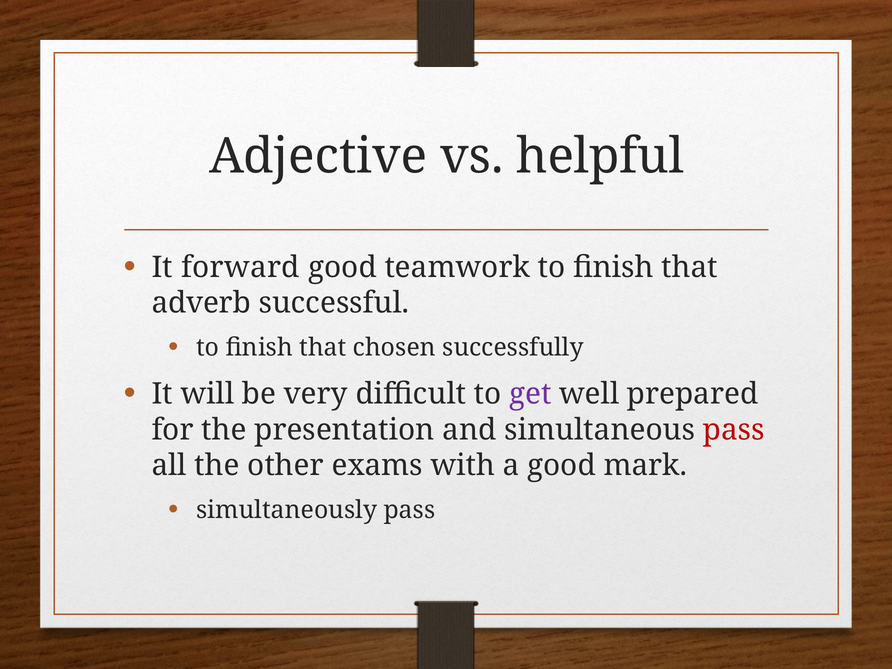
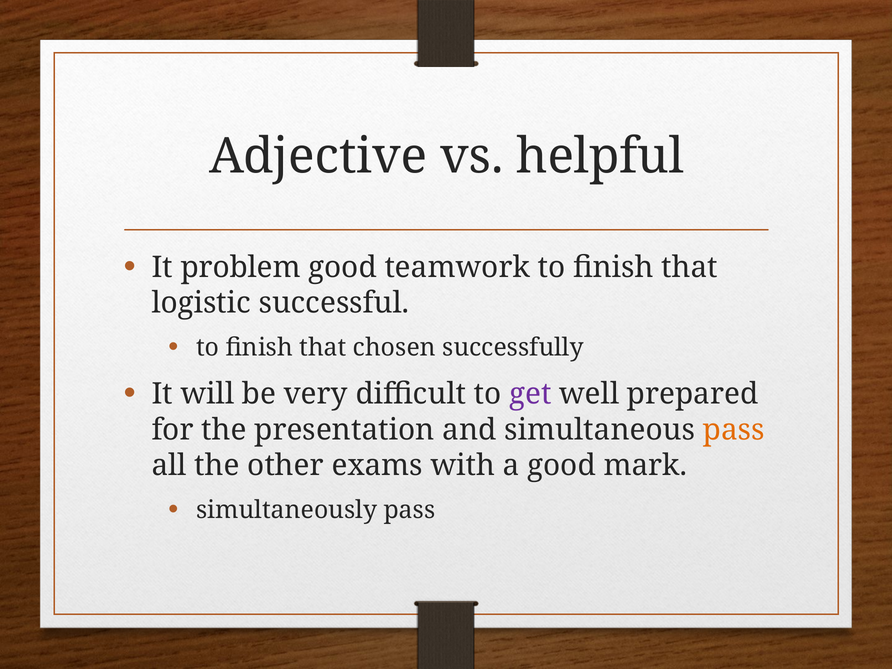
forward: forward -> problem
adverb: adverb -> logistic
pass at (734, 430) colour: red -> orange
